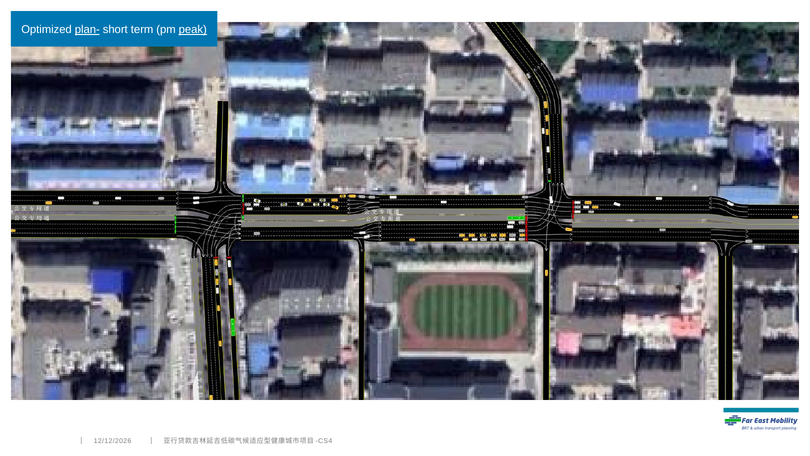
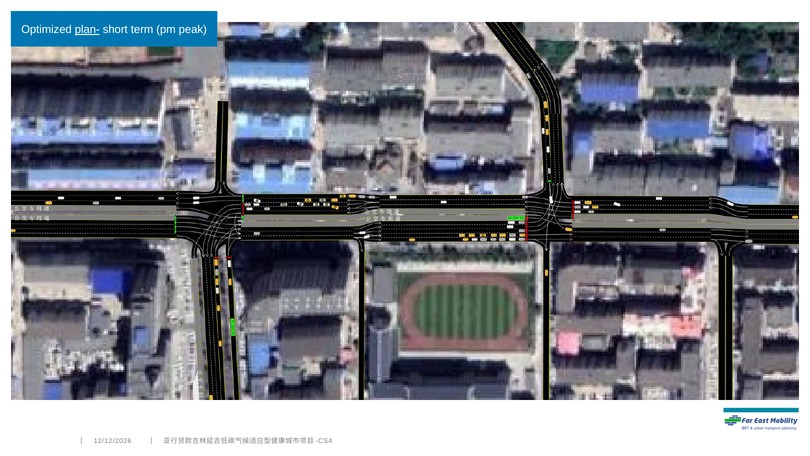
peak underline: present -> none
